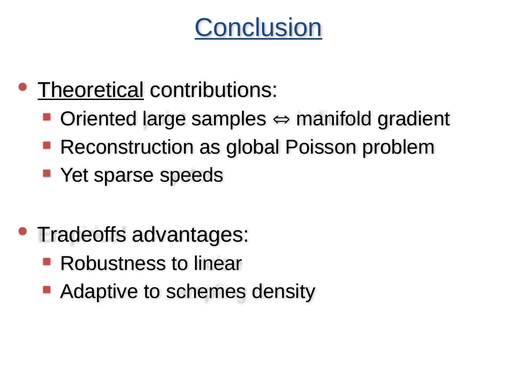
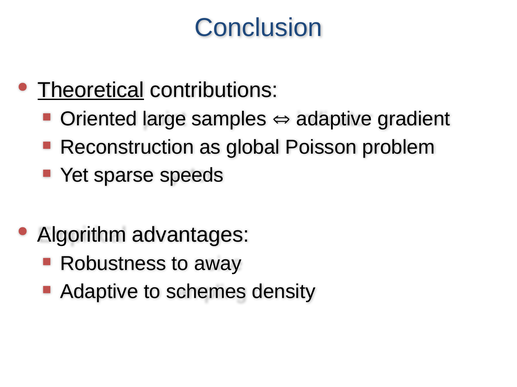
Conclusion underline: present -> none
manifold at (334, 119): manifold -> adaptive
Tradeoffs: Tradeoffs -> Algorithm
linear: linear -> away
